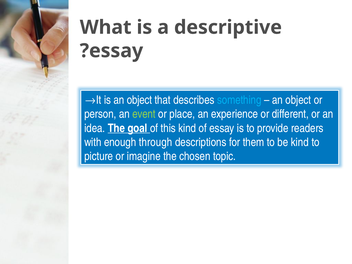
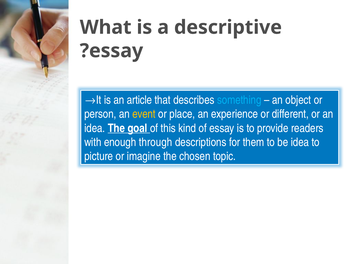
is an object: object -> article
event colour: light green -> yellow
be kind: kind -> idea
